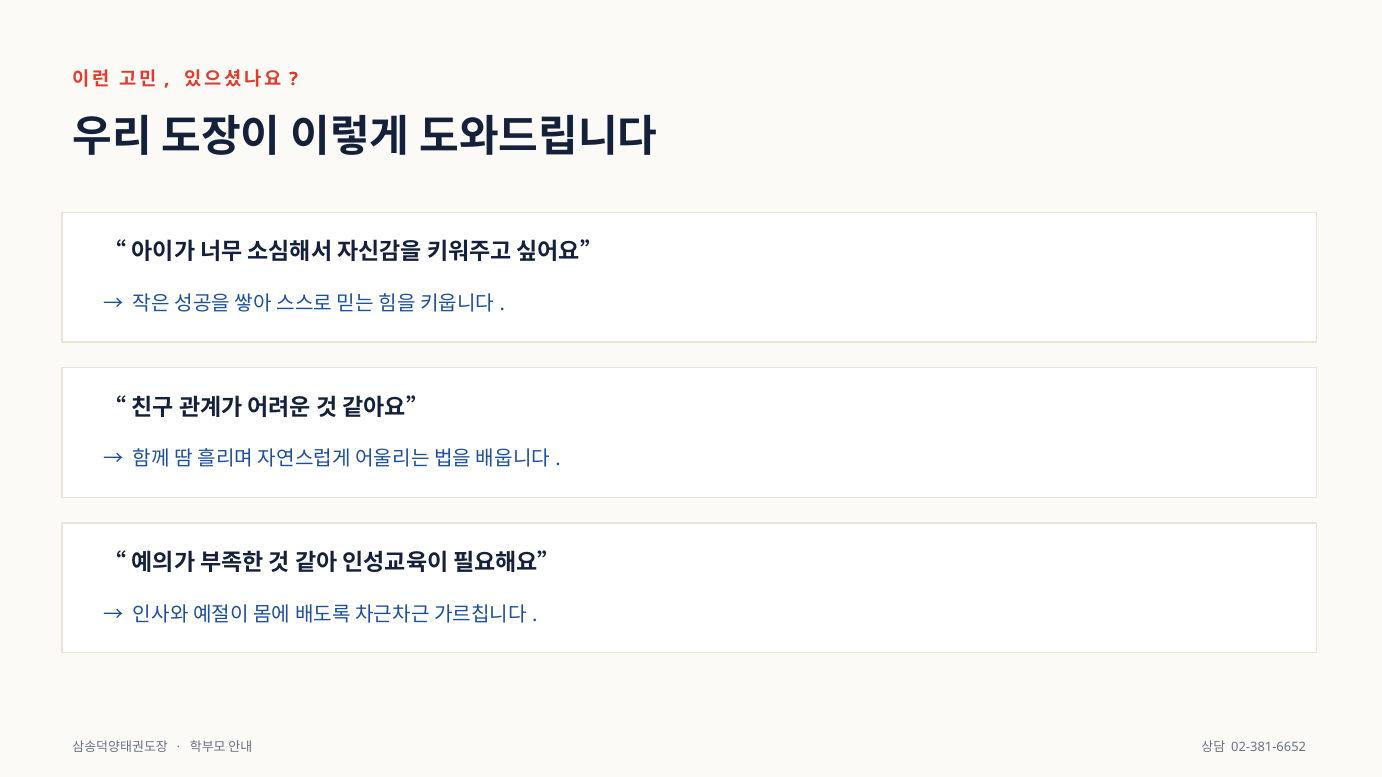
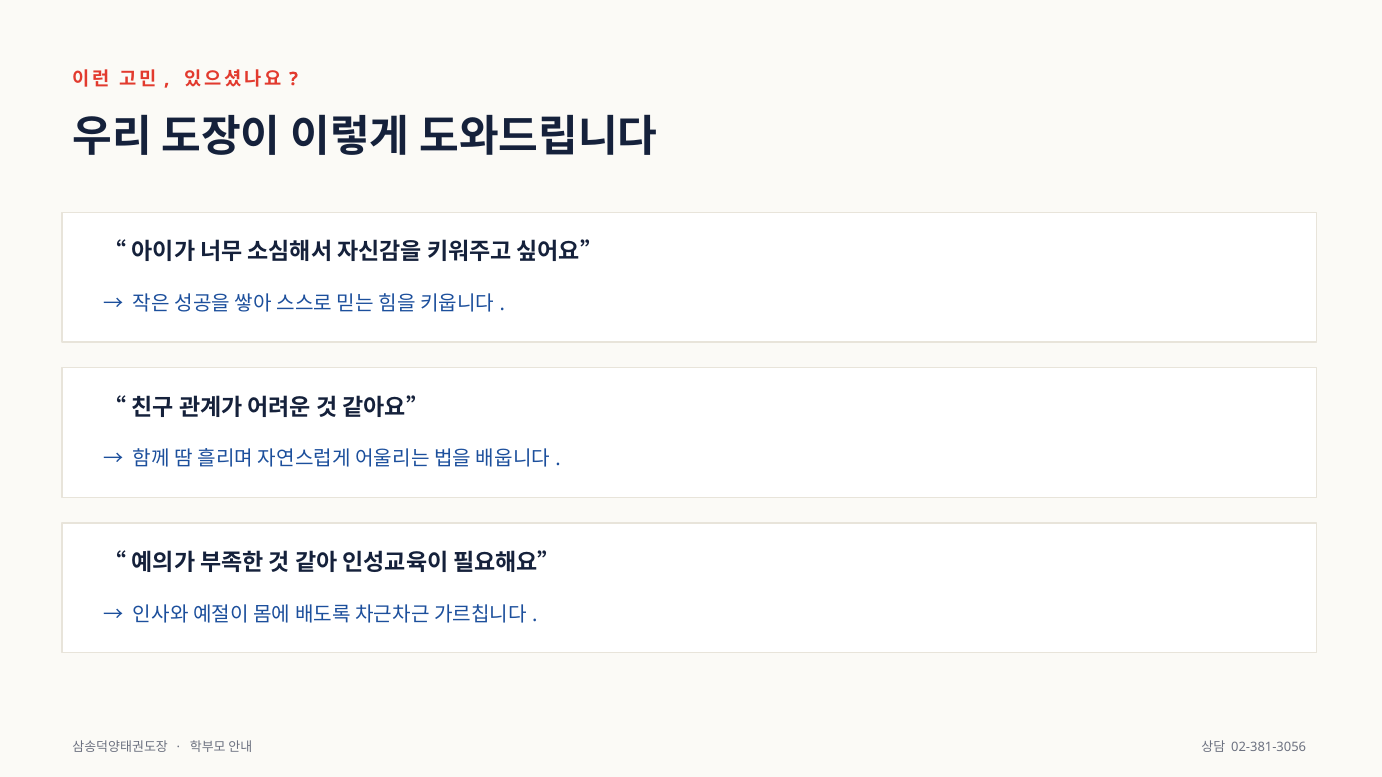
02-381-6652: 02-381-6652 -> 02-381-3056
